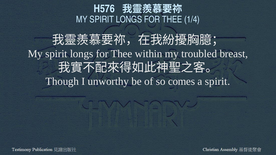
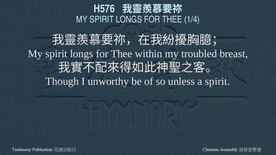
comes: comes -> unless
